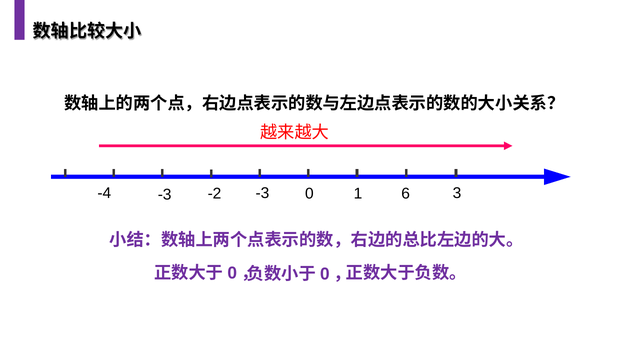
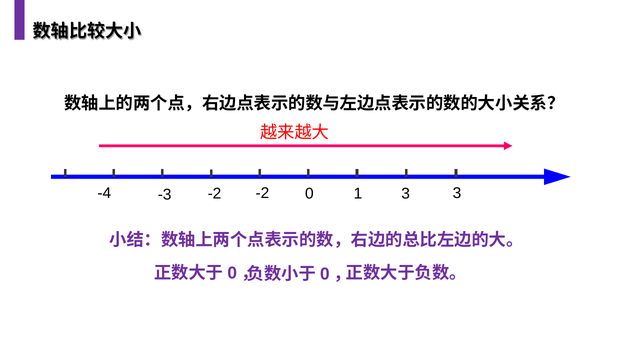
-3 at (262, 193): -3 -> -2
0 6: 6 -> 3
